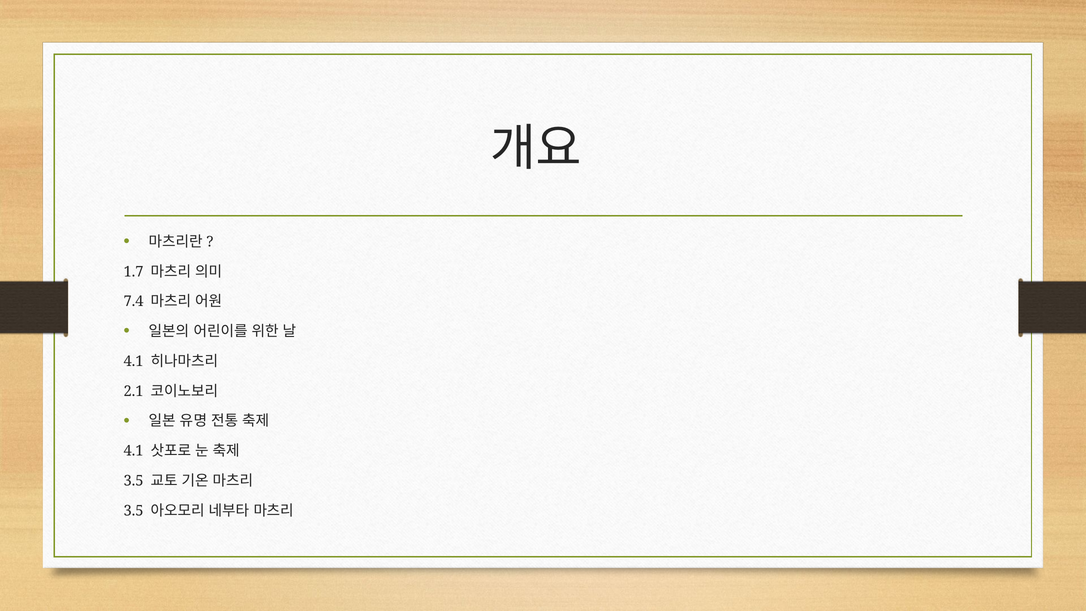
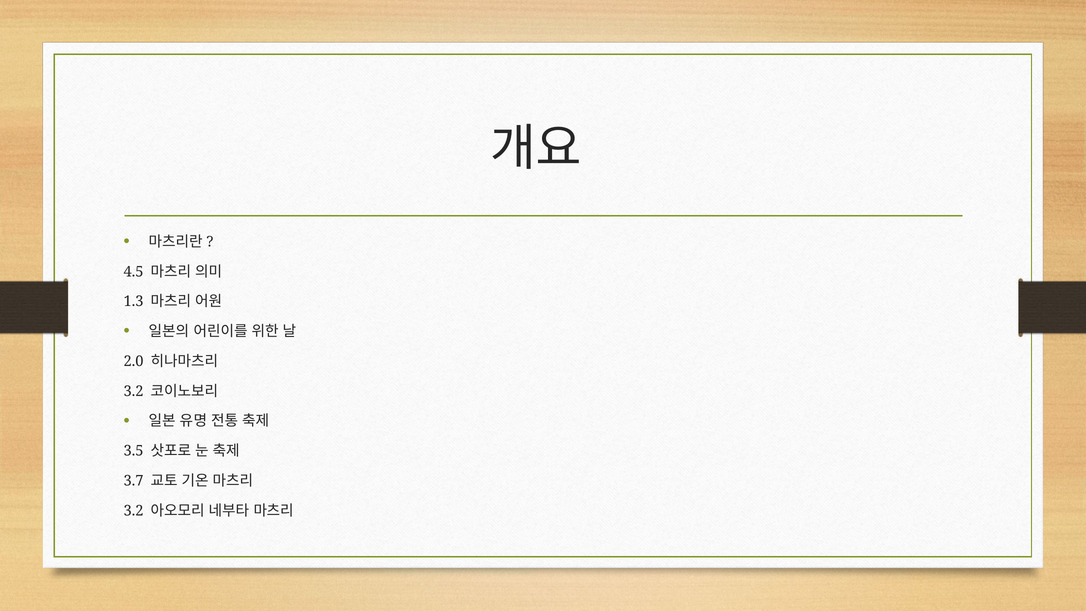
1.7: 1.7 -> 4.5
7.4: 7.4 -> 1.3
4.1 at (134, 361): 4.1 -> 2.0
2.1 at (134, 391): 2.1 -> 3.2
4.1 at (134, 451): 4.1 -> 3.5
3.5 at (134, 481): 3.5 -> 3.7
3.5 at (134, 511): 3.5 -> 3.2
